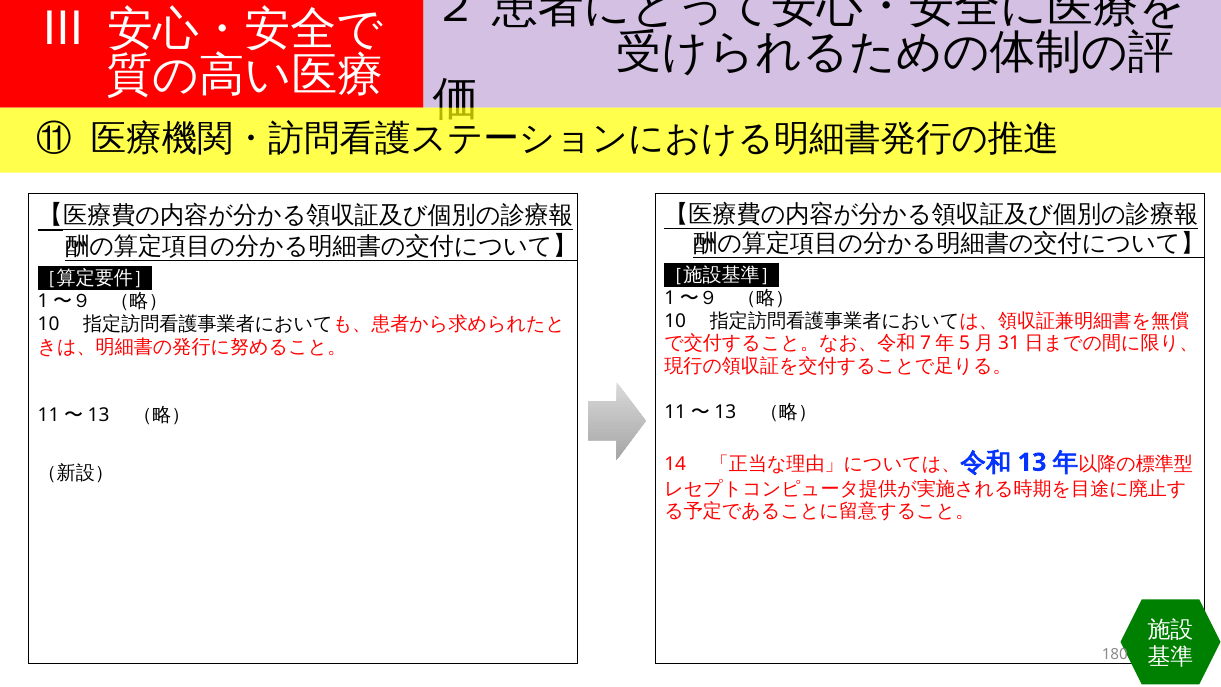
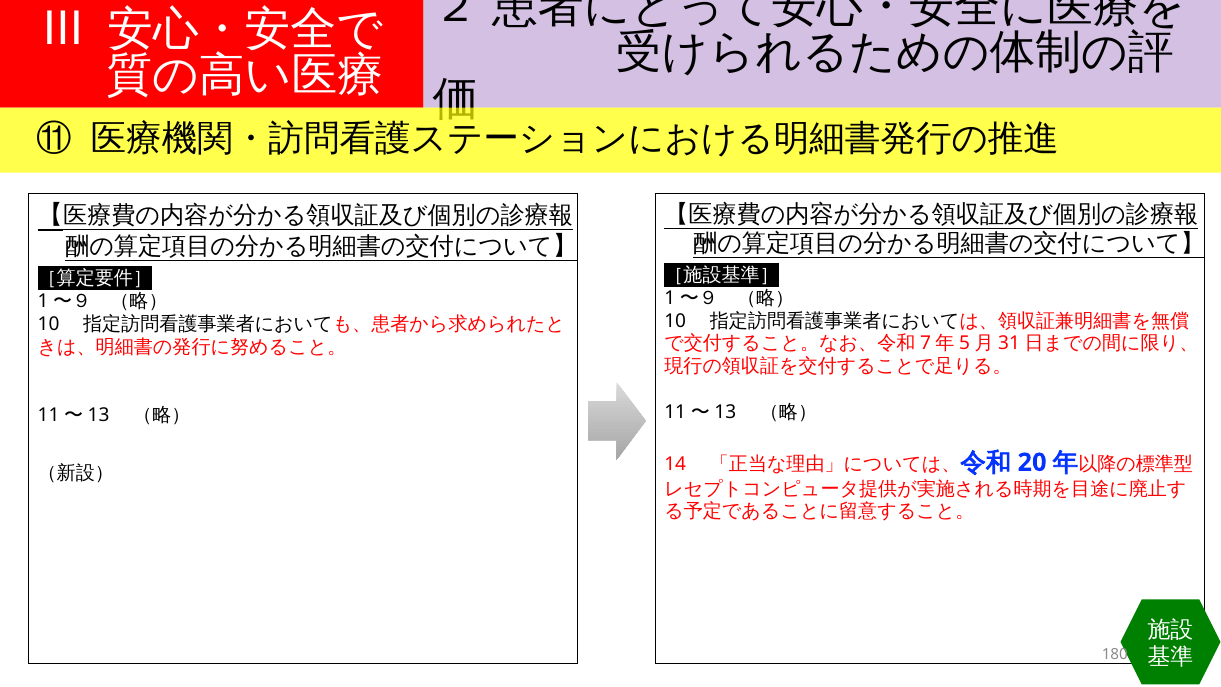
13: 13 -> 20
